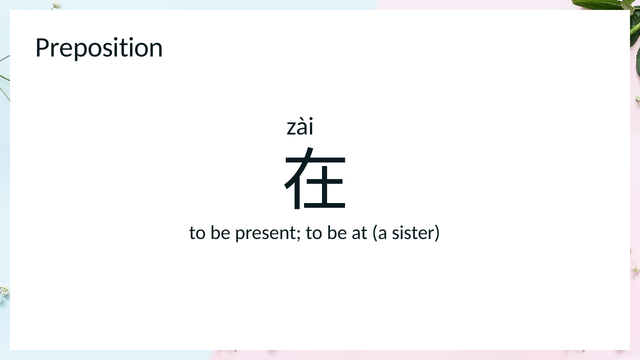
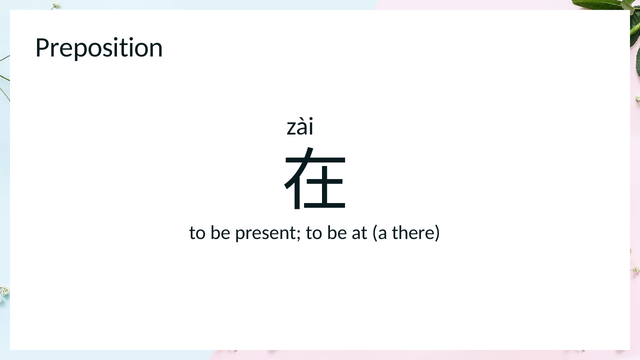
sister: sister -> there
